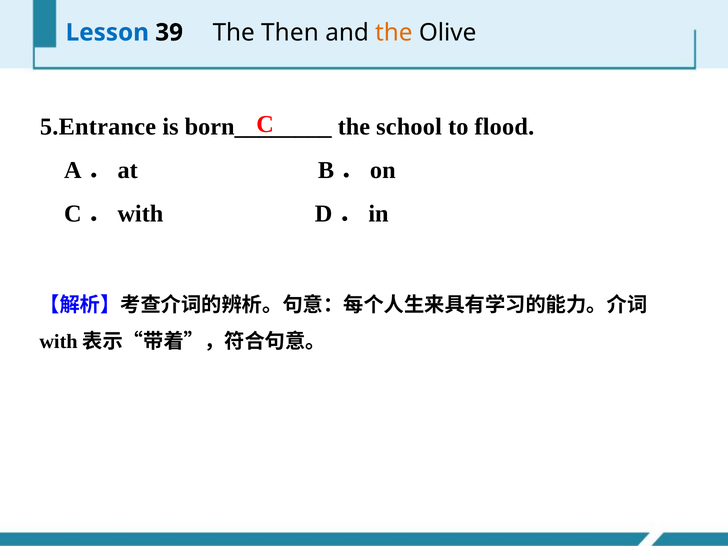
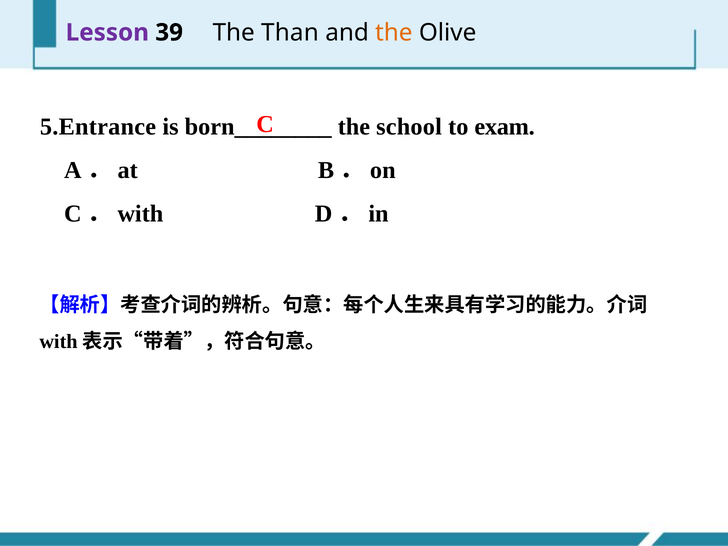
Lesson colour: blue -> purple
Then: Then -> Than
flood: flood -> exam
